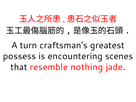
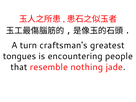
possess: possess -> tongues
scenes: scenes -> people
